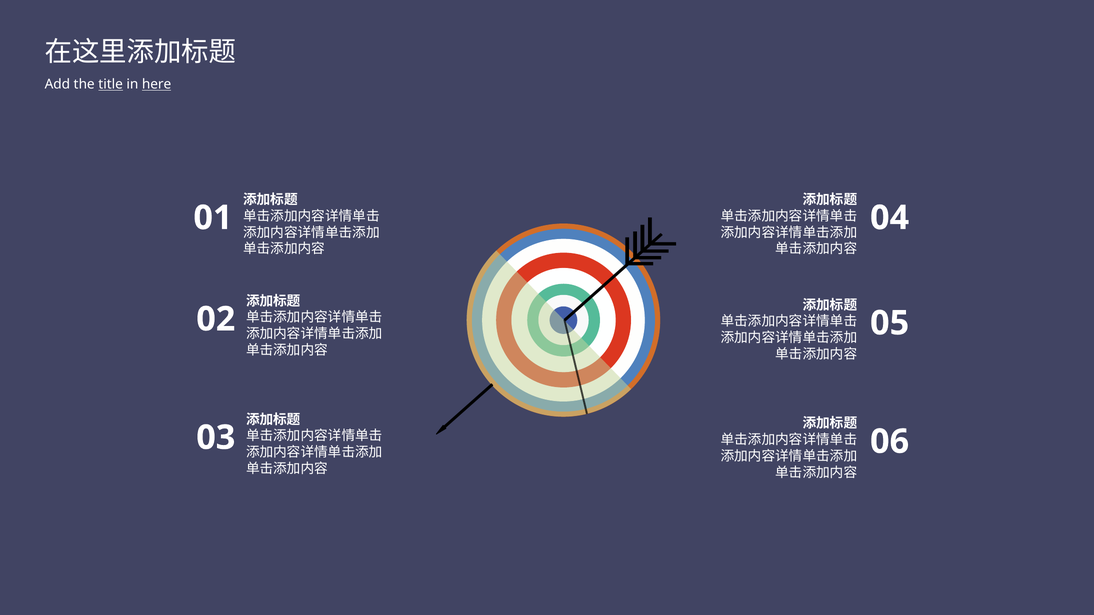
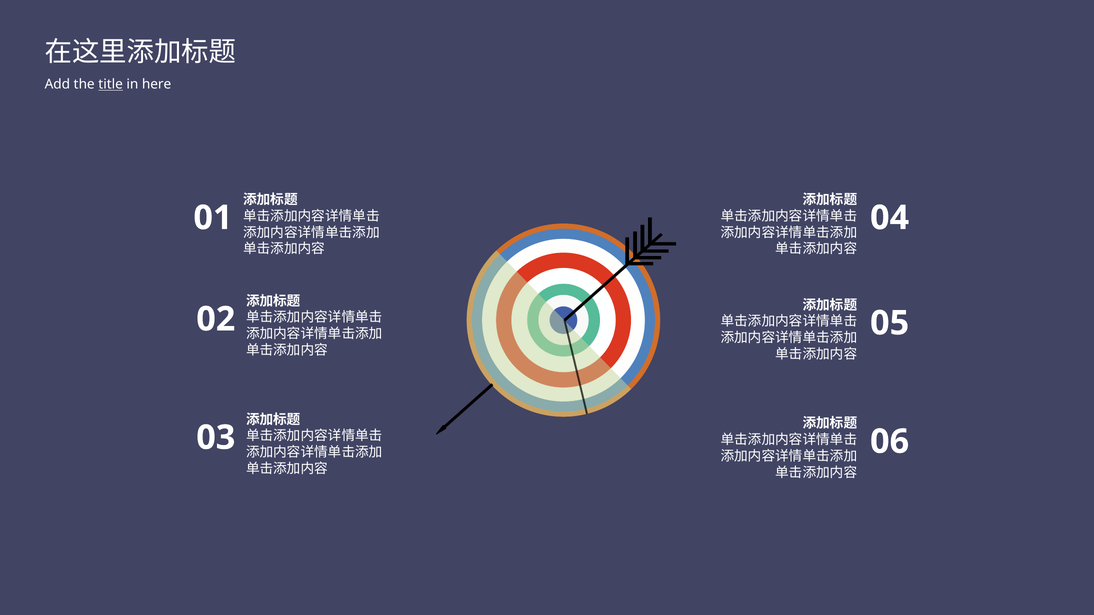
here underline: present -> none
